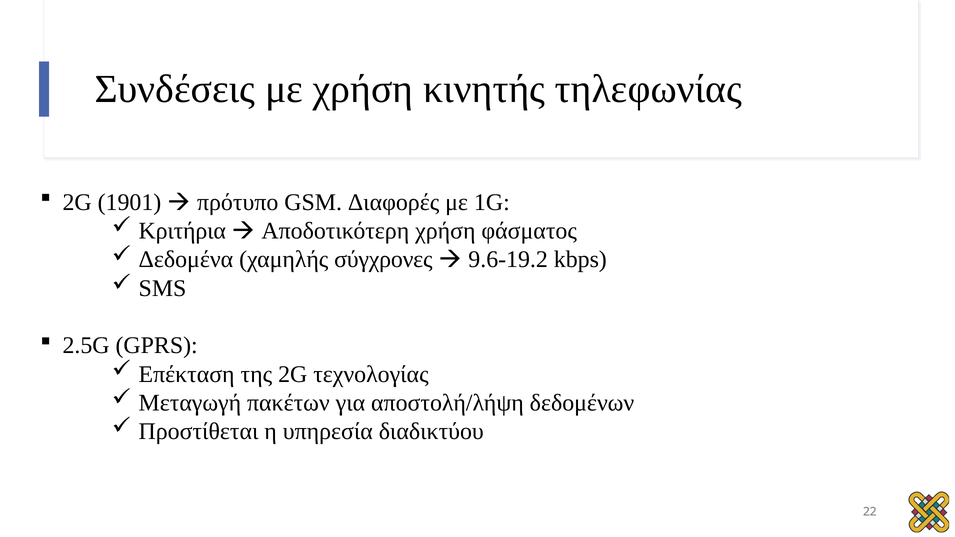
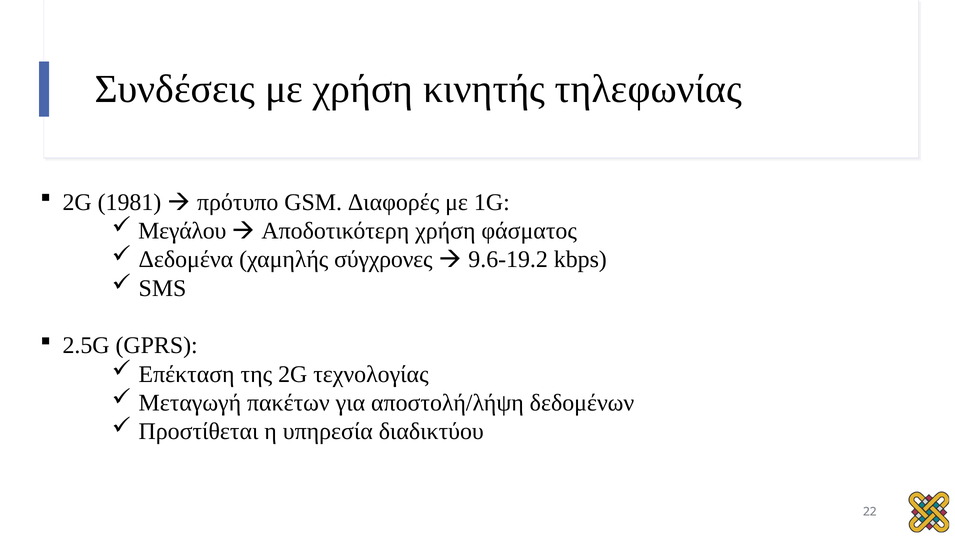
1901: 1901 -> 1981
Κριτήρια: Κριτήρια -> Μεγάλου
